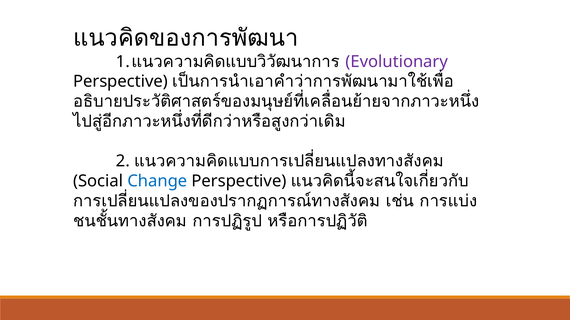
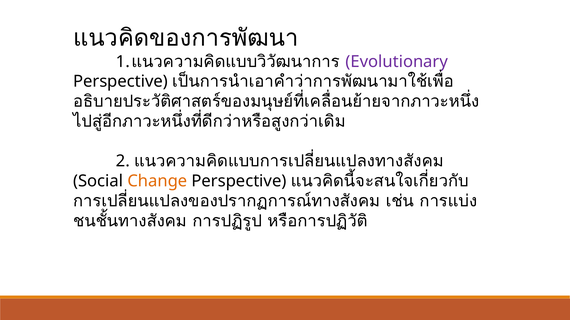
Change colour: blue -> orange
